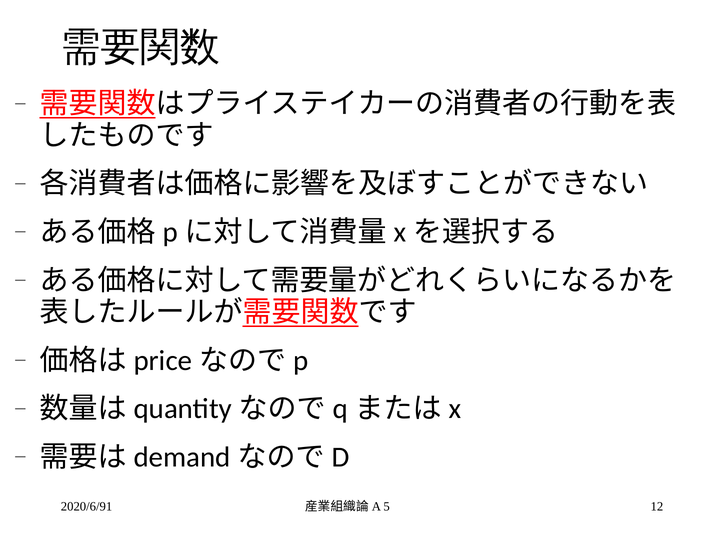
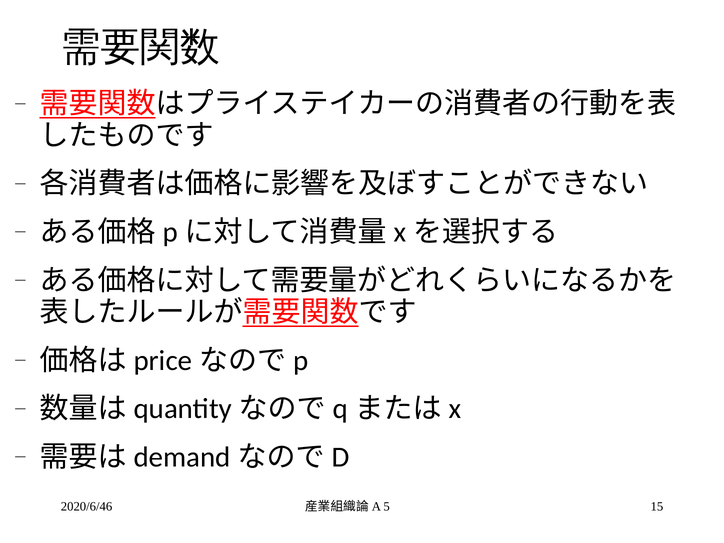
2020/6/91: 2020/6/91 -> 2020/6/46
12: 12 -> 15
